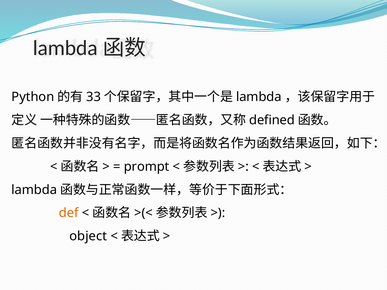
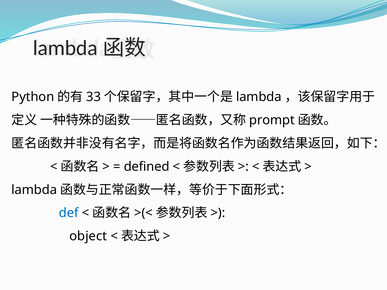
defined: defined -> prompt
prompt: prompt -> defined
def colour: orange -> blue
